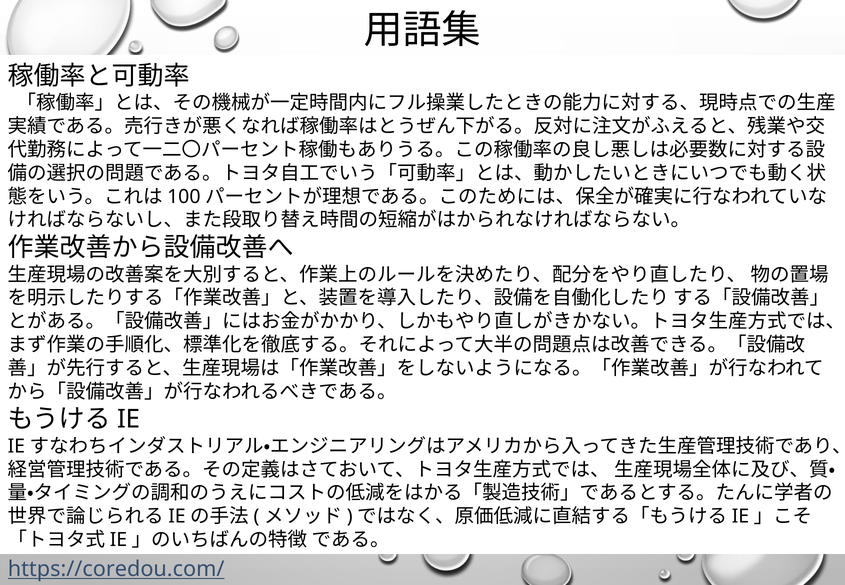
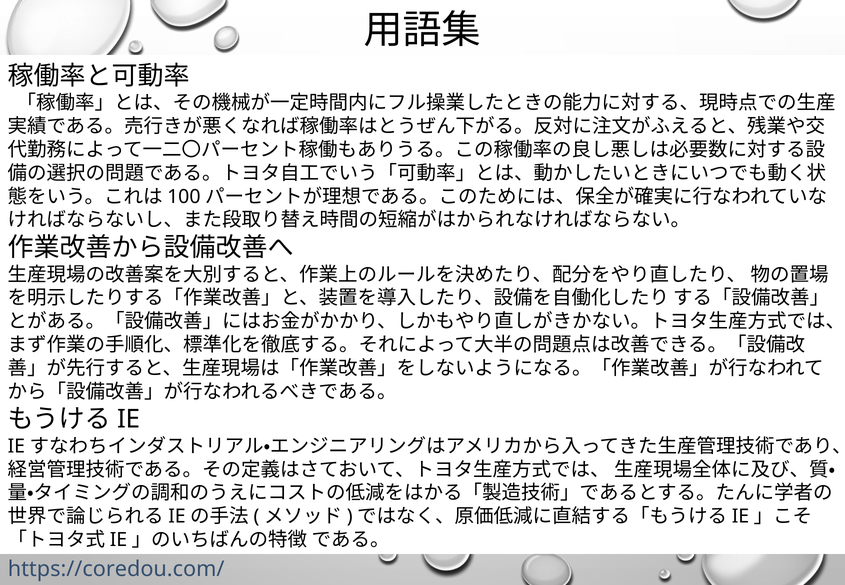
https://coredou.com/ underline: present -> none
